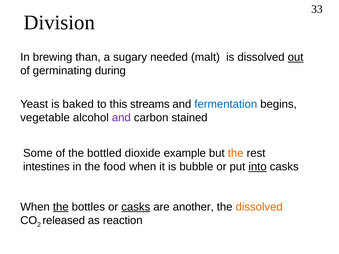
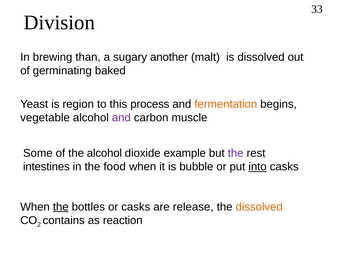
needed: needed -> another
out underline: present -> none
during: during -> baked
baked: baked -> region
streams: streams -> process
fermentation colour: blue -> orange
stained: stained -> muscle
the bottled: bottled -> alcohol
the at (236, 153) colour: orange -> purple
casks at (136, 207) underline: present -> none
another: another -> release
released: released -> contains
